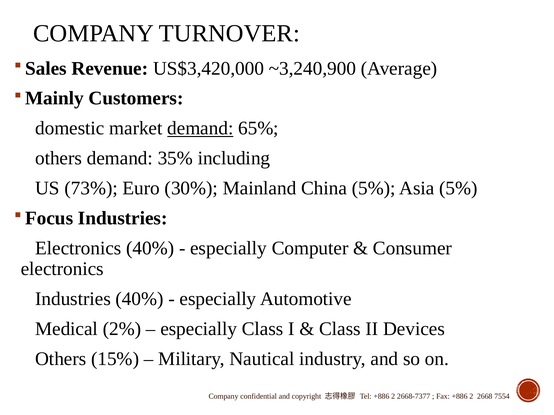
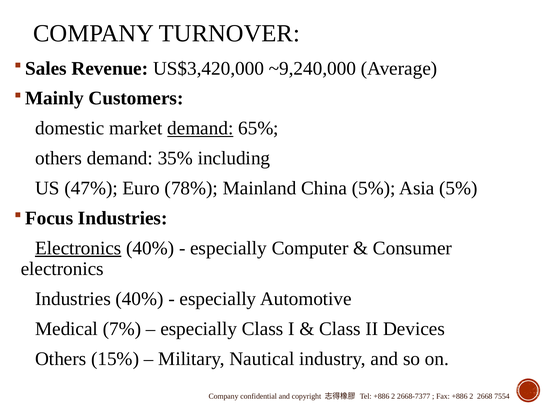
~3,240,900: ~3,240,900 -> ~9,240,000
73%: 73% -> 47%
30%: 30% -> 78%
Electronics at (78, 248) underline: none -> present
2%: 2% -> 7%
